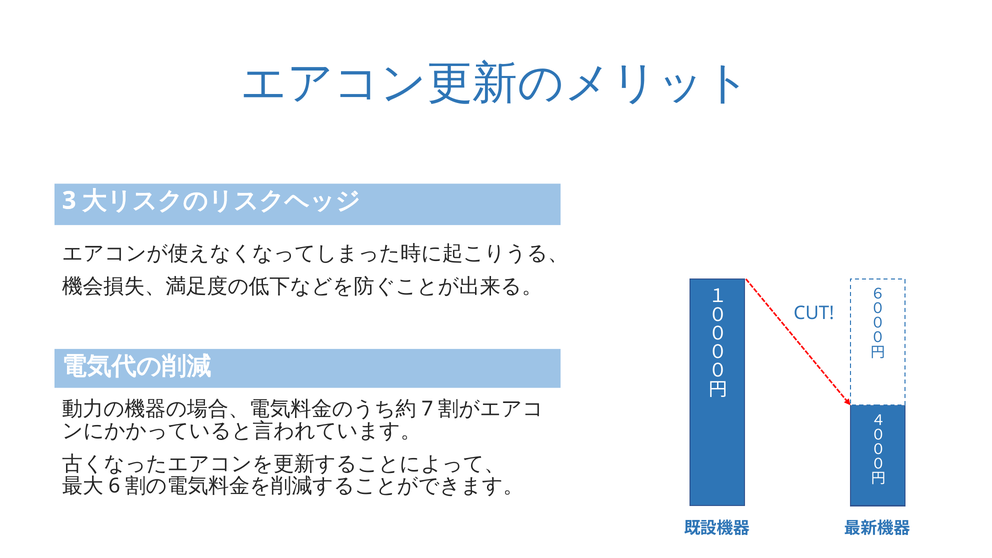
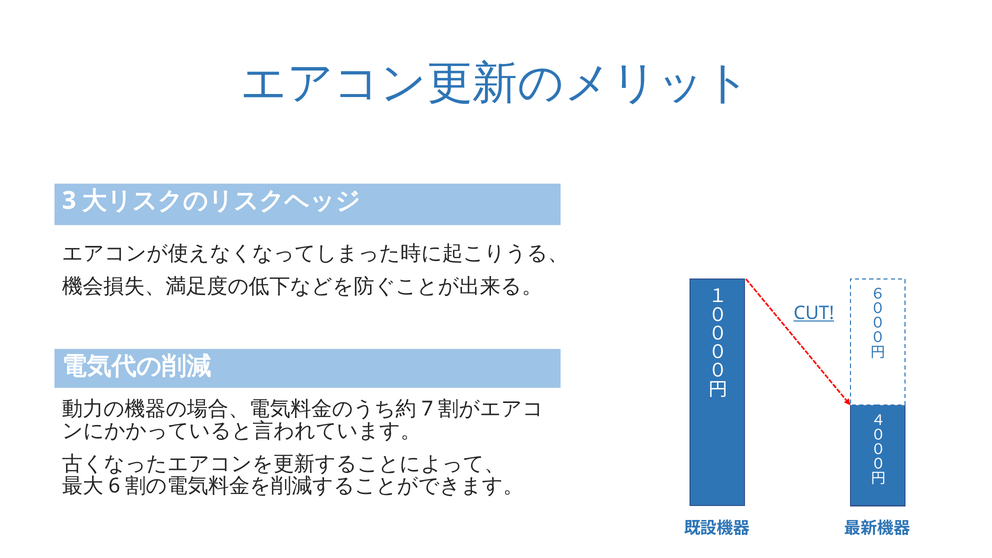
CUT underline: none -> present
